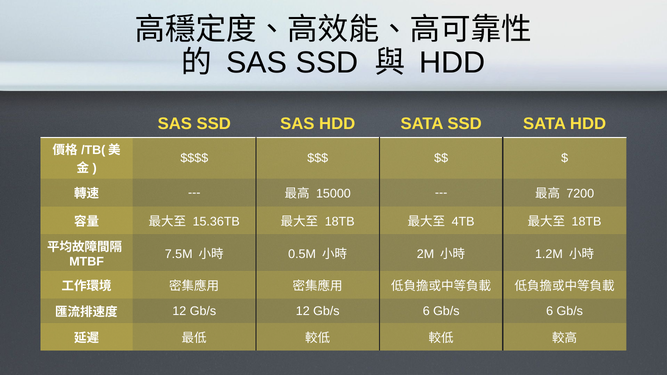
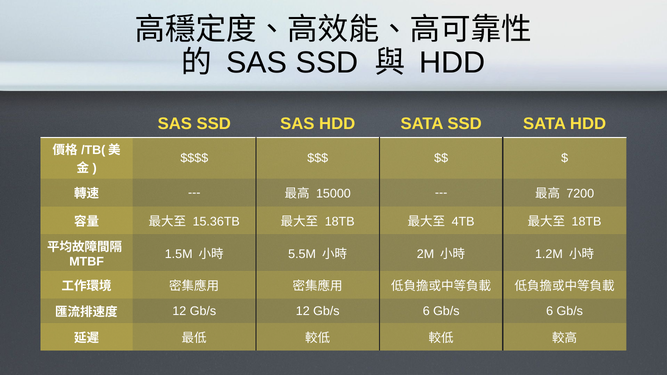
7.5M: 7.5M -> 1.5M
0.5M: 0.5M -> 5.5M
